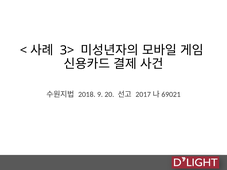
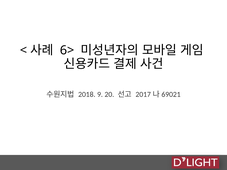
3>: 3> -> 6>
